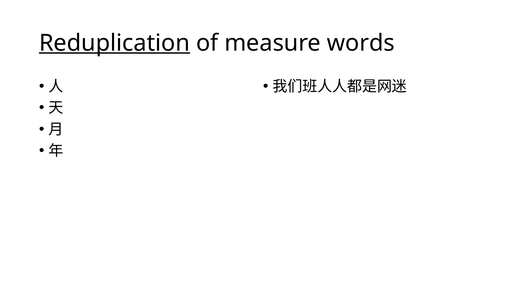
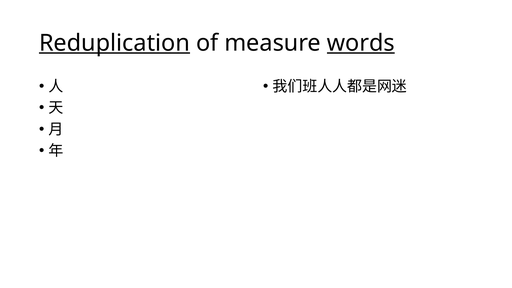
words underline: none -> present
